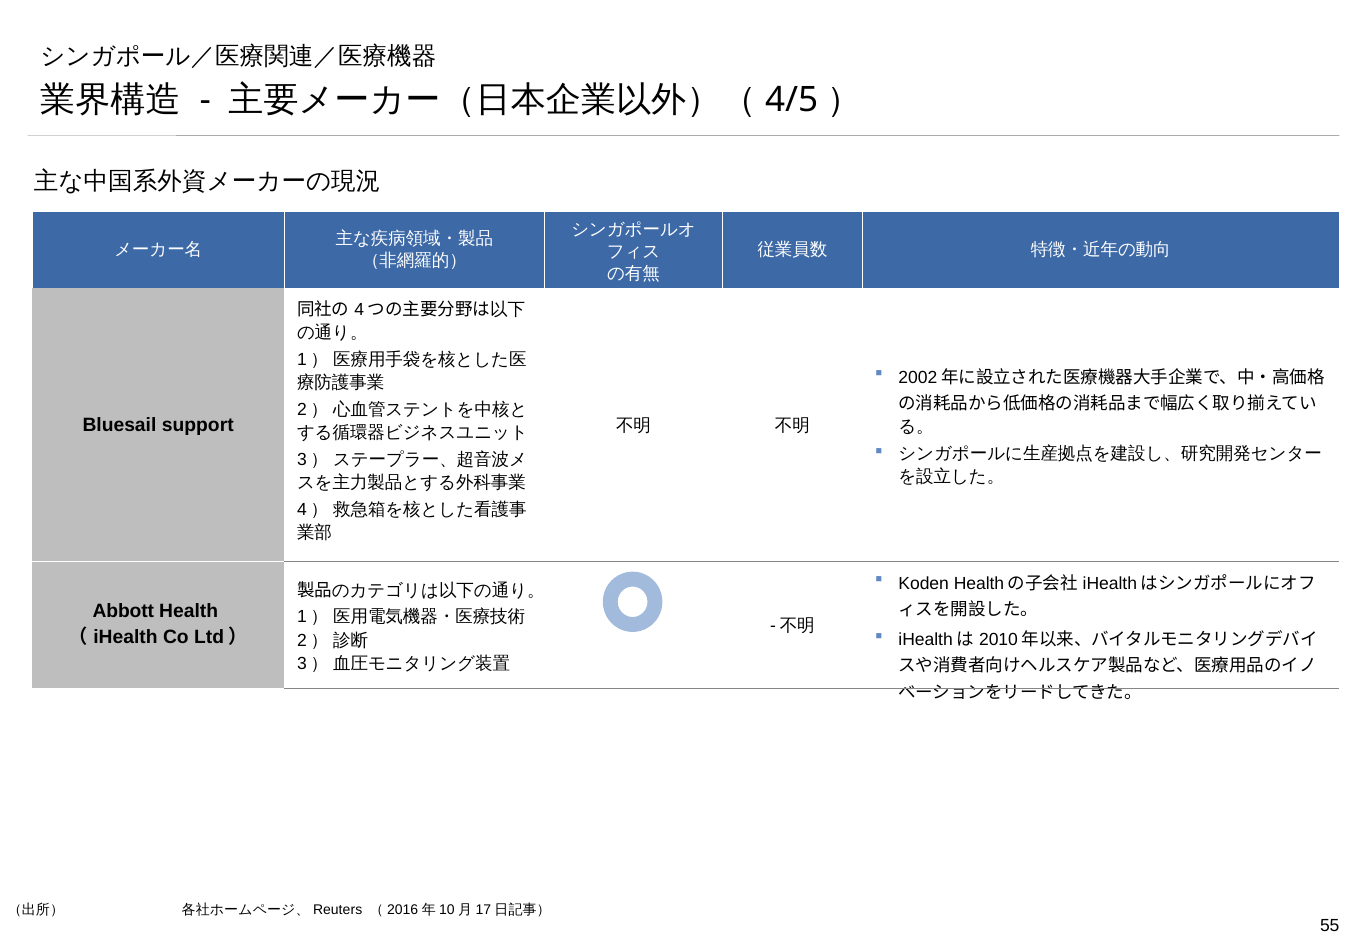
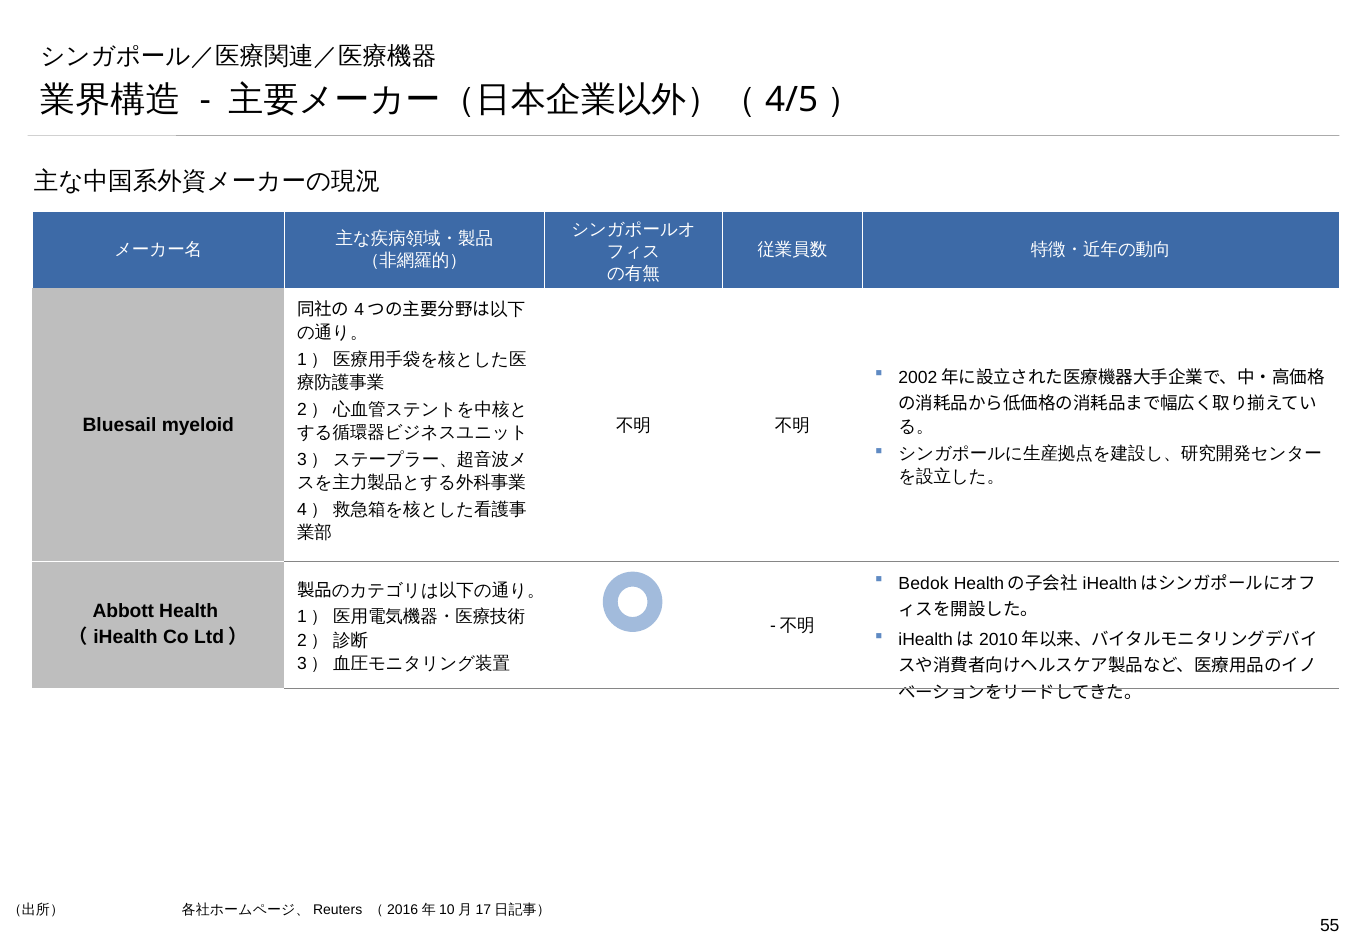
support: support -> myeloid
Koden: Koden -> Bedok
